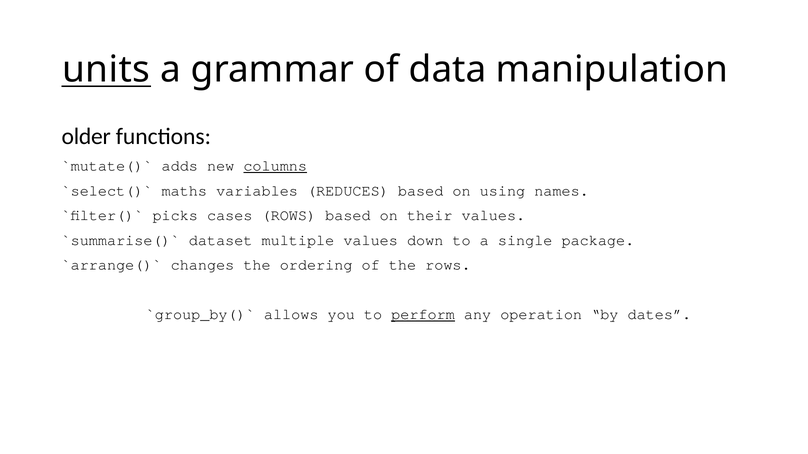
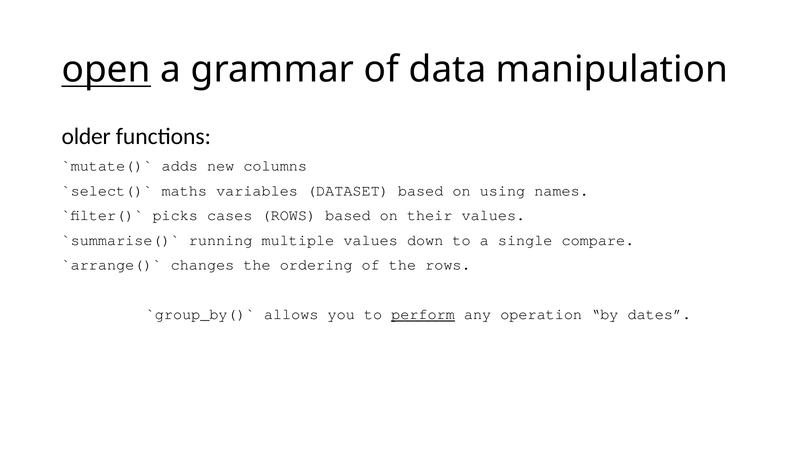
units: units -> open
columns underline: present -> none
REDUCES: REDUCES -> DATASET
dataset: dataset -> running
package: package -> compare
